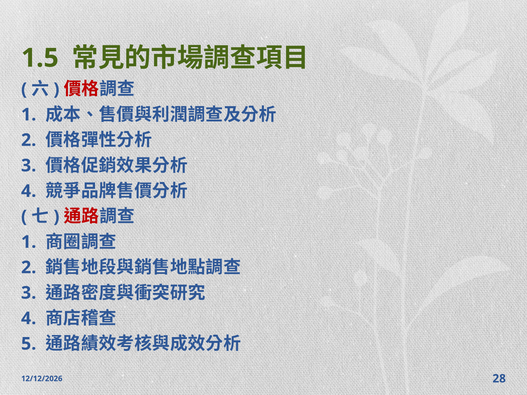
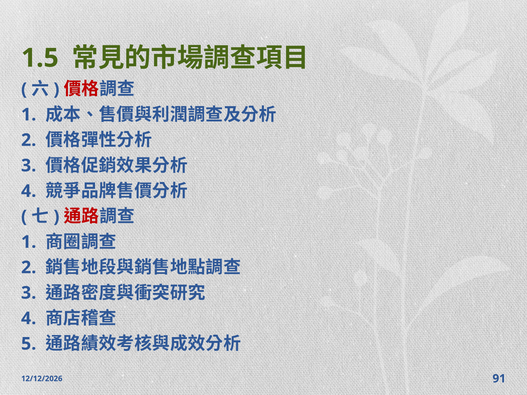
28: 28 -> 91
